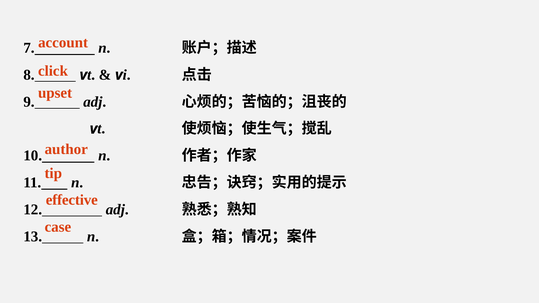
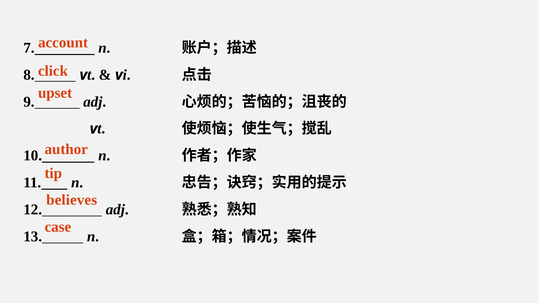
effective: effective -> believes
